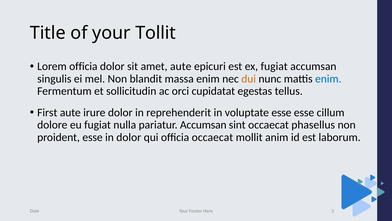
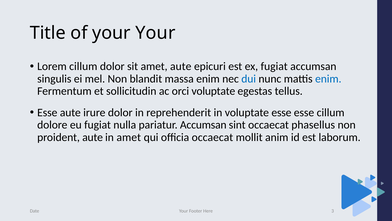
your Tollit: Tollit -> Your
Lorem officia: officia -> cillum
dui colour: orange -> blue
orci cupidatat: cupidatat -> voluptate
First at (47, 112): First -> Esse
proident esse: esse -> aute
in dolor: dolor -> amet
